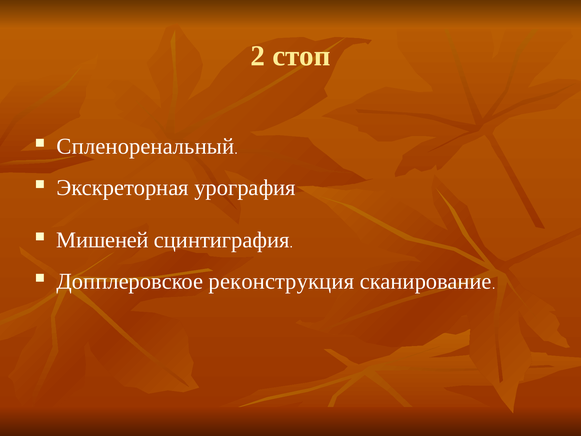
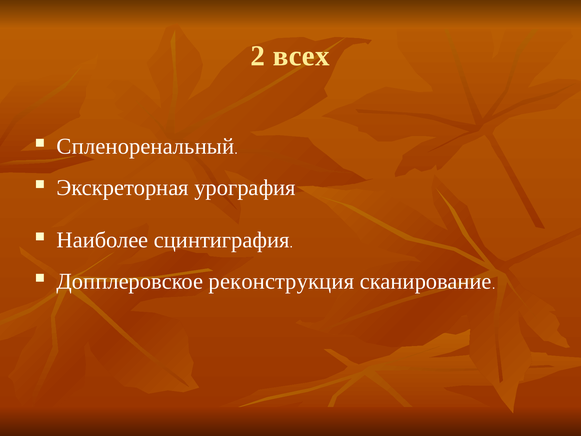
стоп: стоп -> всех
Мишеней: Мишеней -> Наиболее
